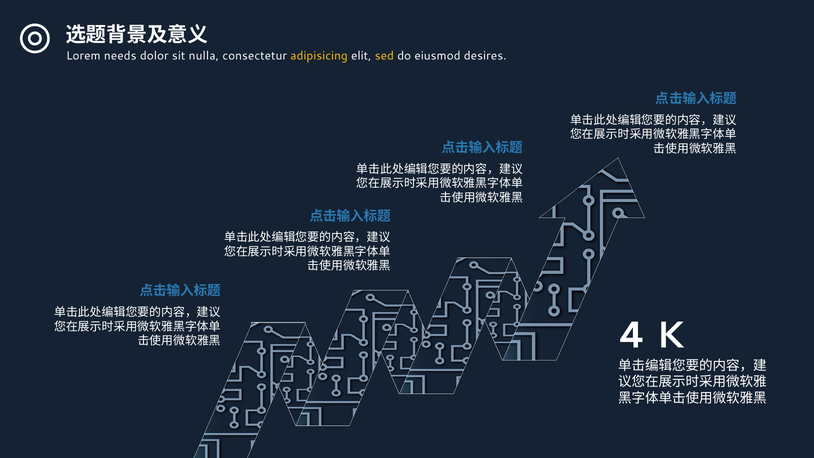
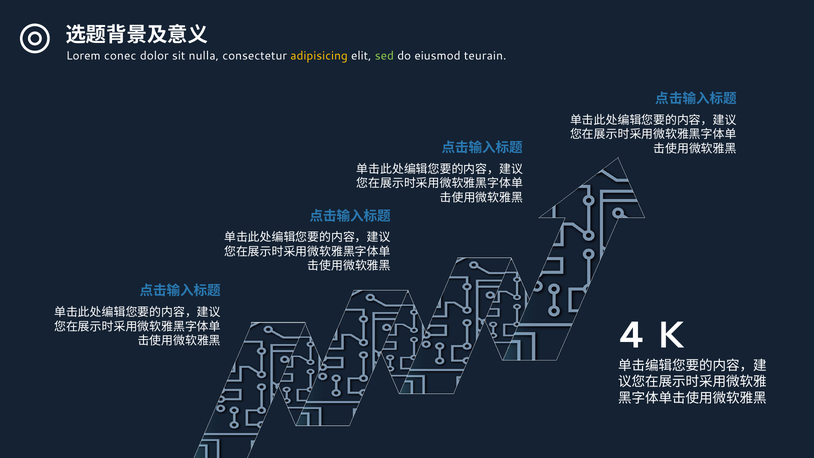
needs: needs -> conec
sed colour: yellow -> light green
desires: desires -> teurain
